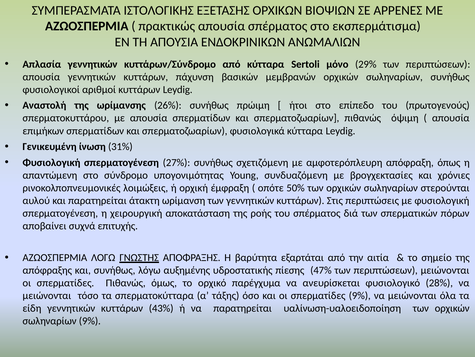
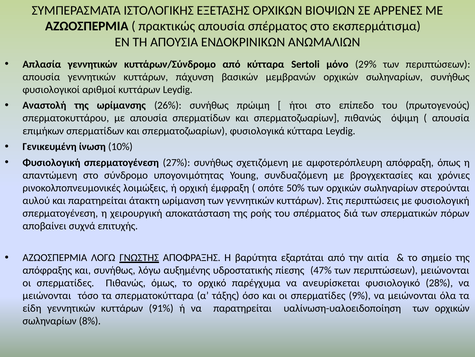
31%: 31% -> 10%
43%: 43% -> 91%
σωληναρίων 9%: 9% -> 8%
